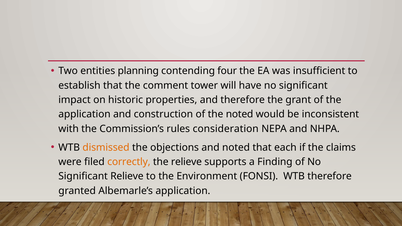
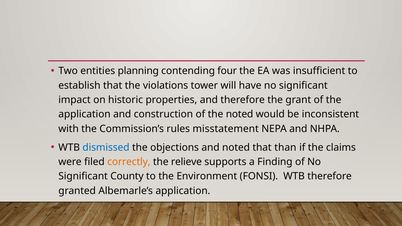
comment: comment -> violations
consideration: consideration -> misstatement
dismissed colour: orange -> blue
each: each -> than
Significant Relieve: Relieve -> County
